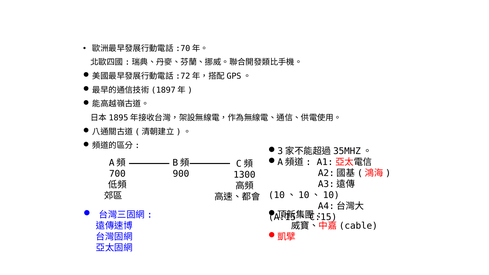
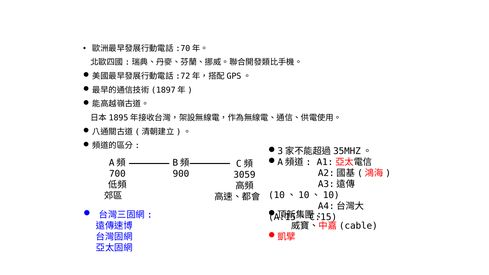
1300: 1300 -> 3059
